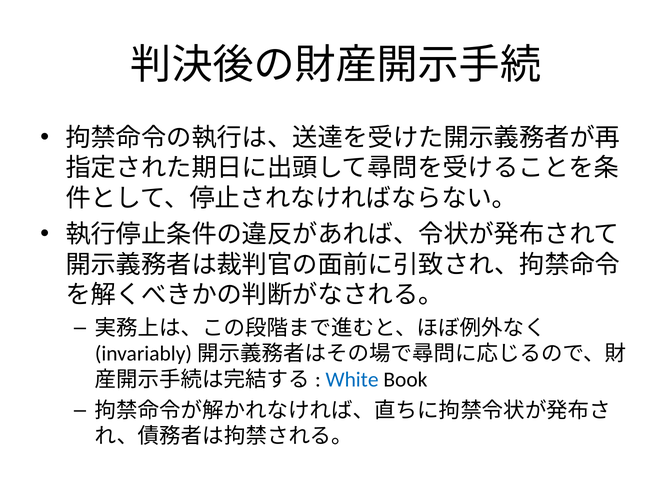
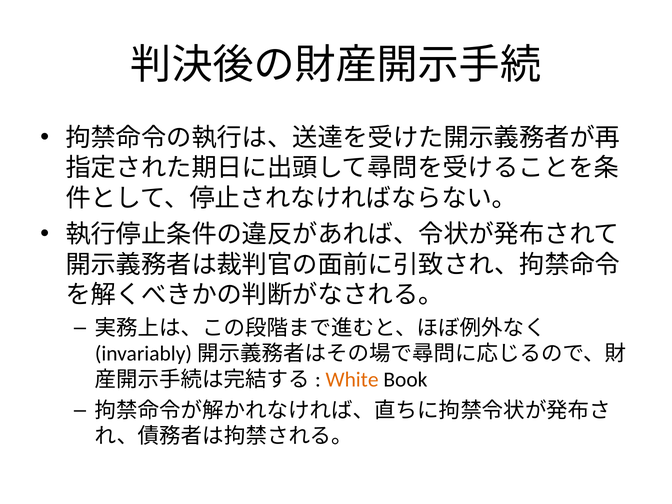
White colour: blue -> orange
